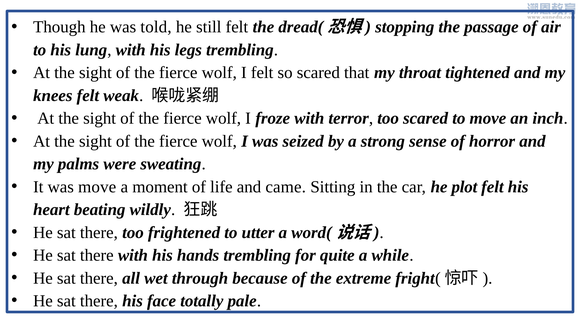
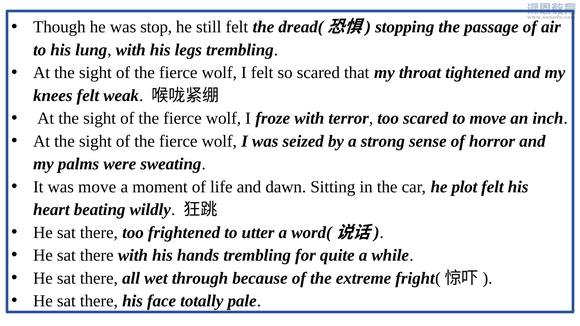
told: told -> stop
came: came -> dawn
